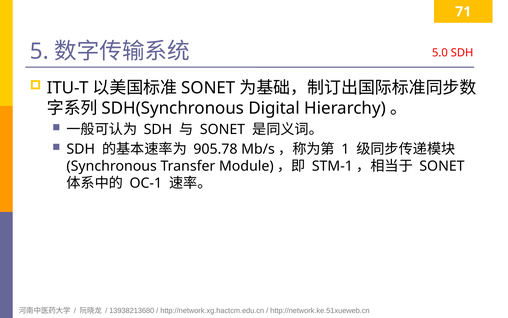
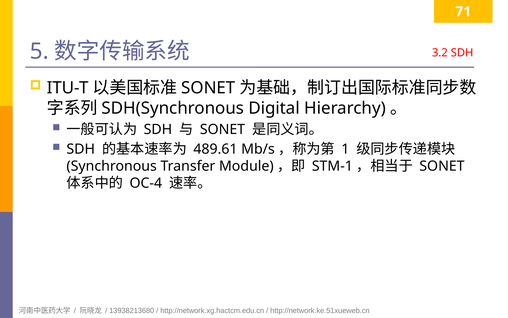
5.0: 5.0 -> 3.2
905.78: 905.78 -> 489.61
OC-1: OC-1 -> OC-4
